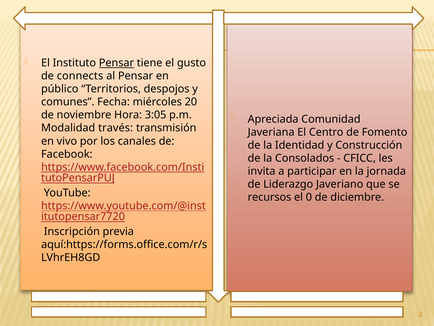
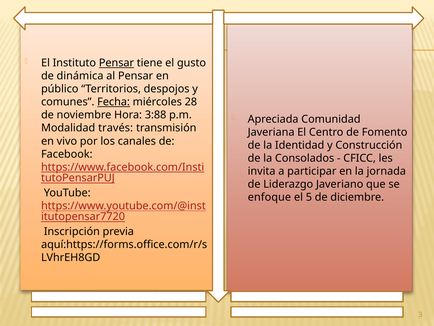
connects: connects -> dinámica
Fecha underline: none -> present
20: 20 -> 28
3:05: 3:05 -> 3:88
recursos: recursos -> enfoque
0: 0 -> 5
